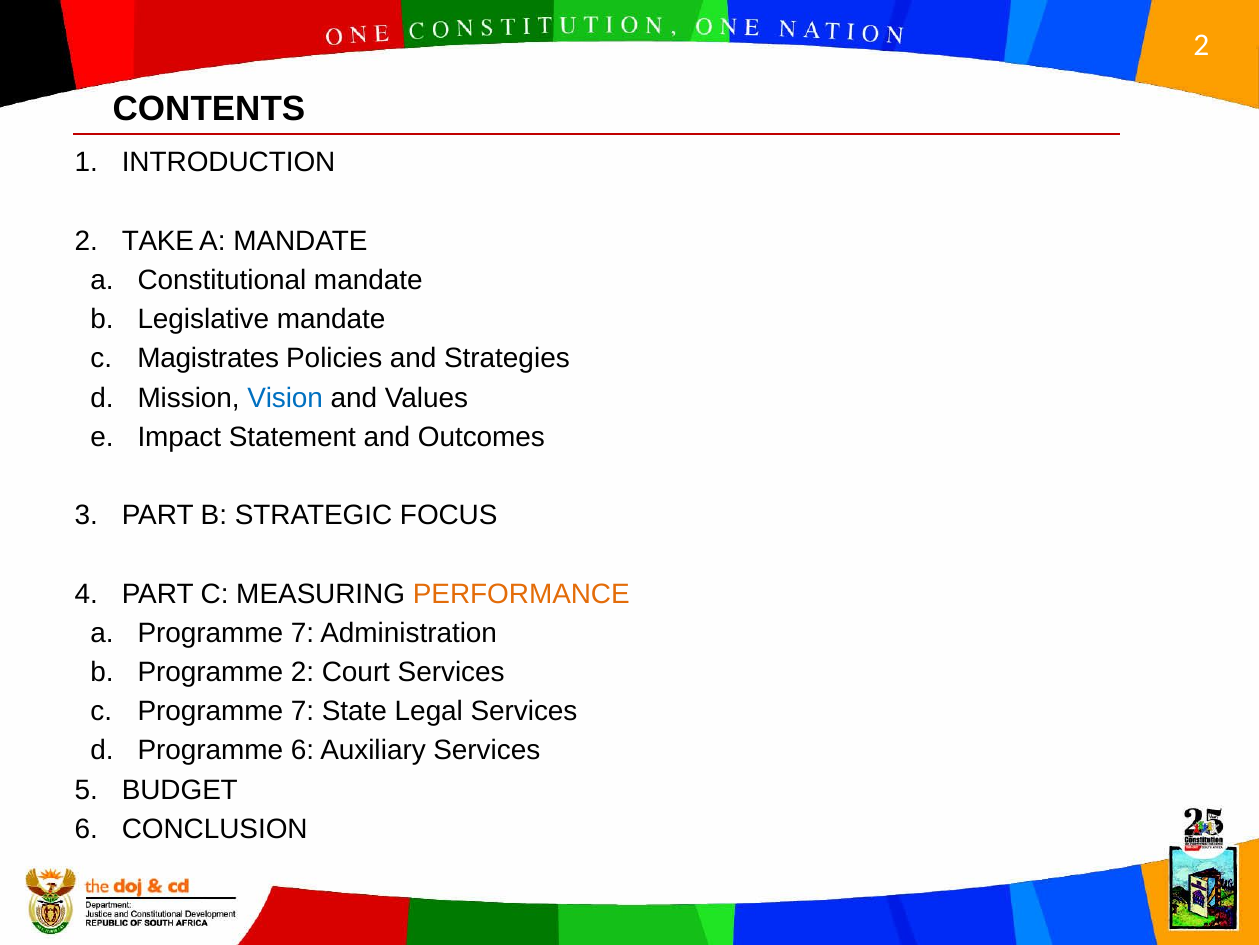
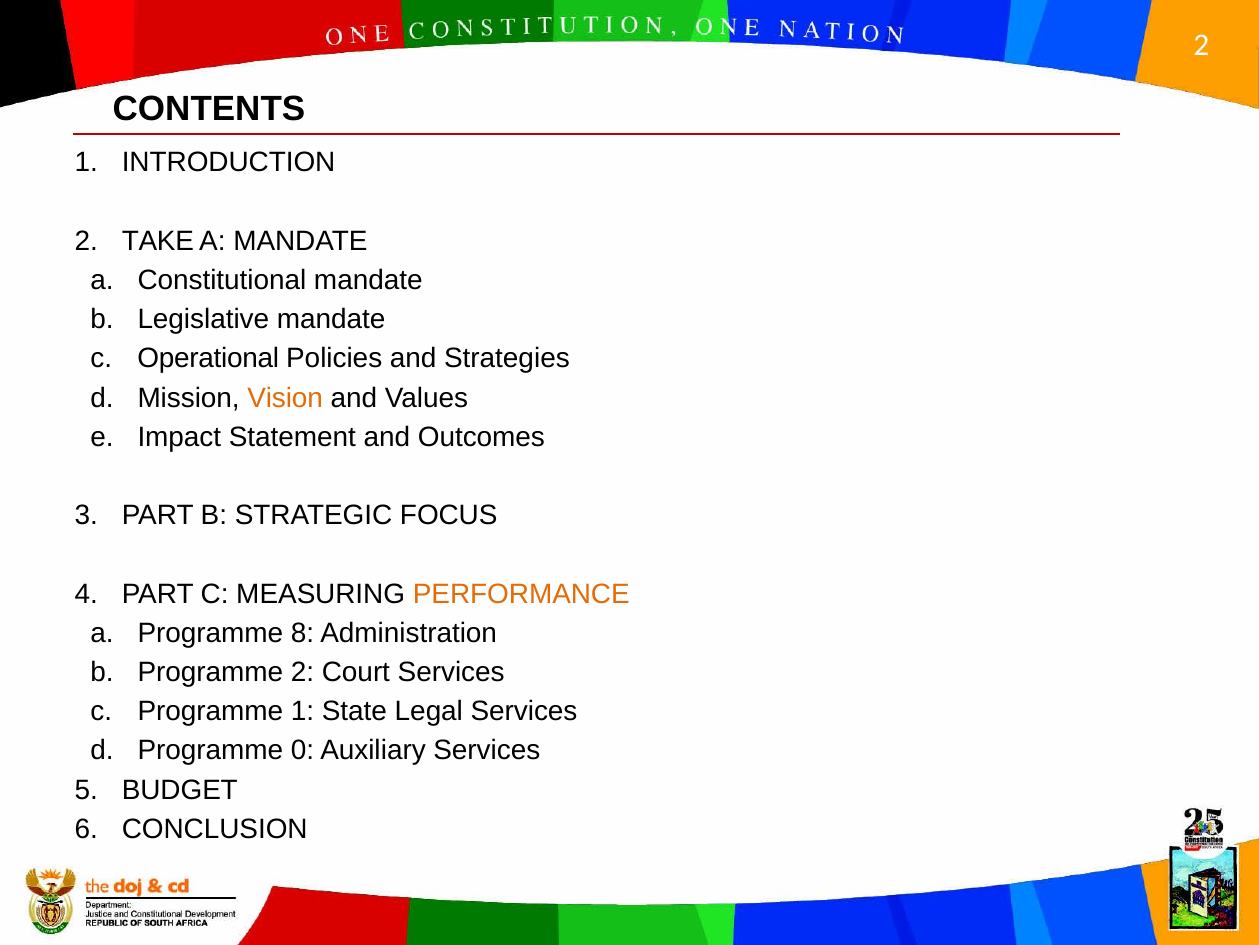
Magistrates: Magistrates -> Operational
Vision colour: blue -> orange
a Programme 7: 7 -> 8
c Programme 7: 7 -> 1
Programme 6: 6 -> 0
